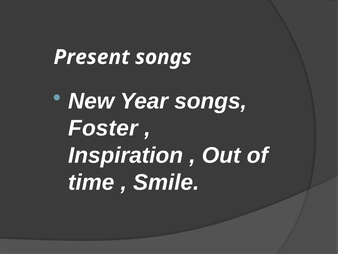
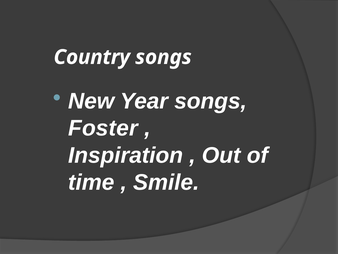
Present: Present -> Country
